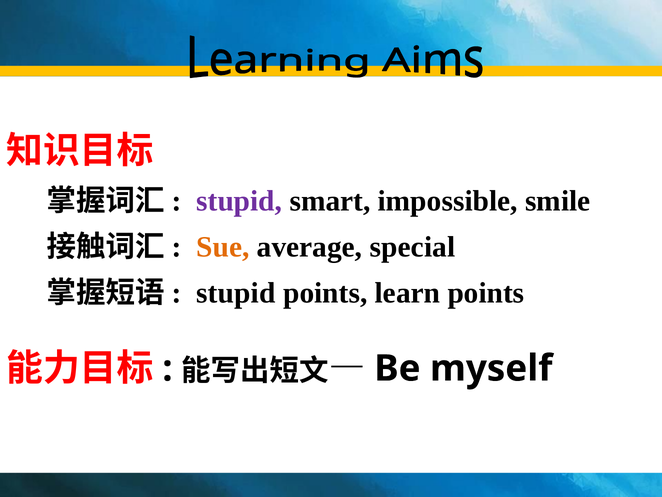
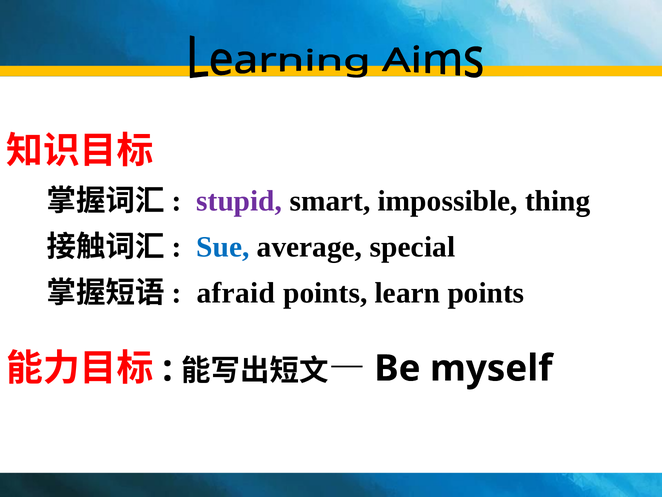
smile: smile -> thing
Sue colour: orange -> blue
stupid at (236, 293): stupid -> afraid
